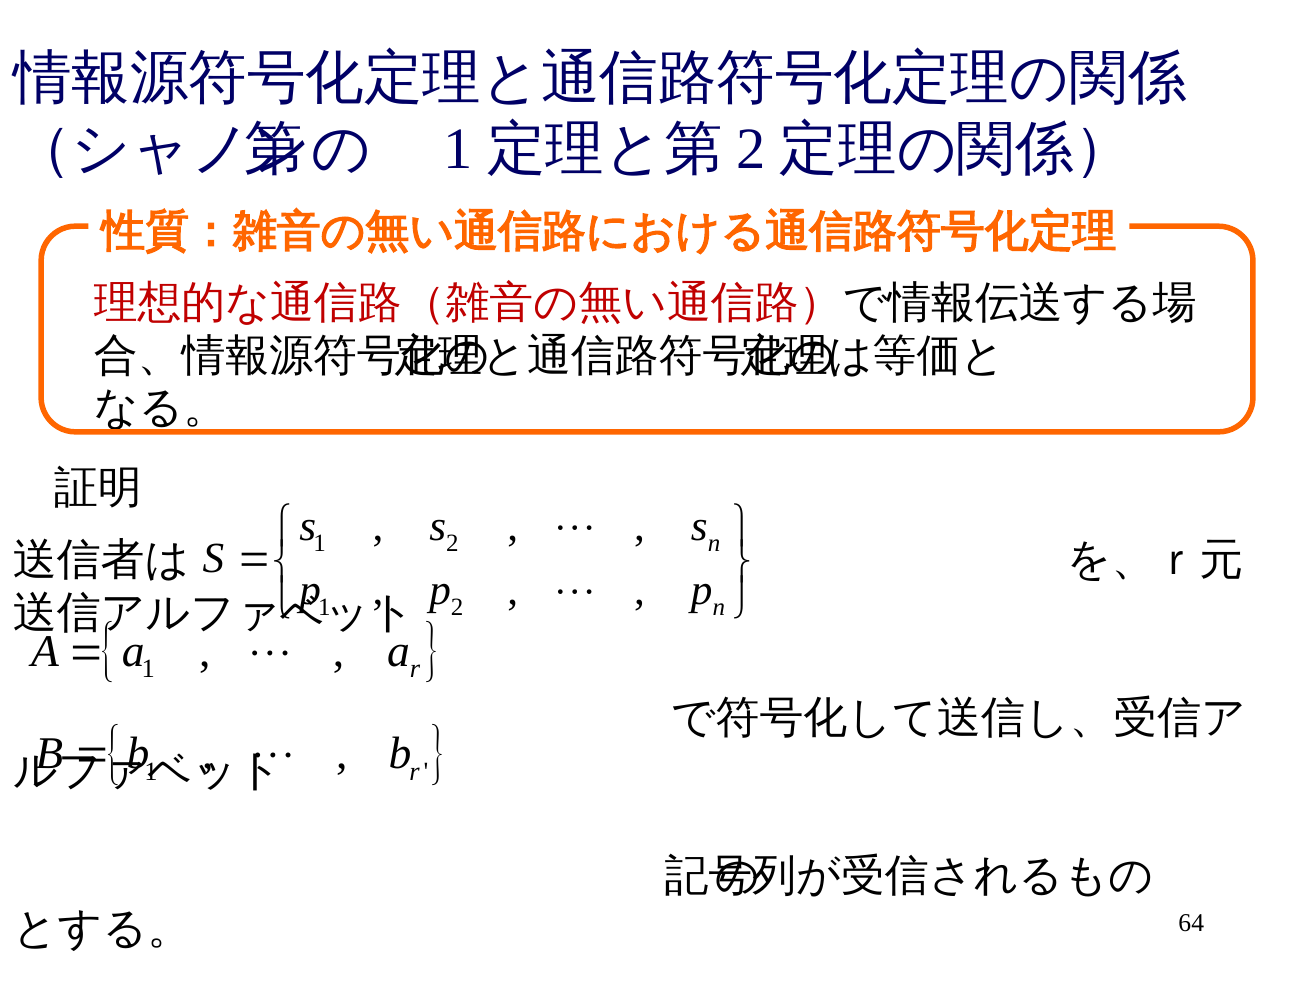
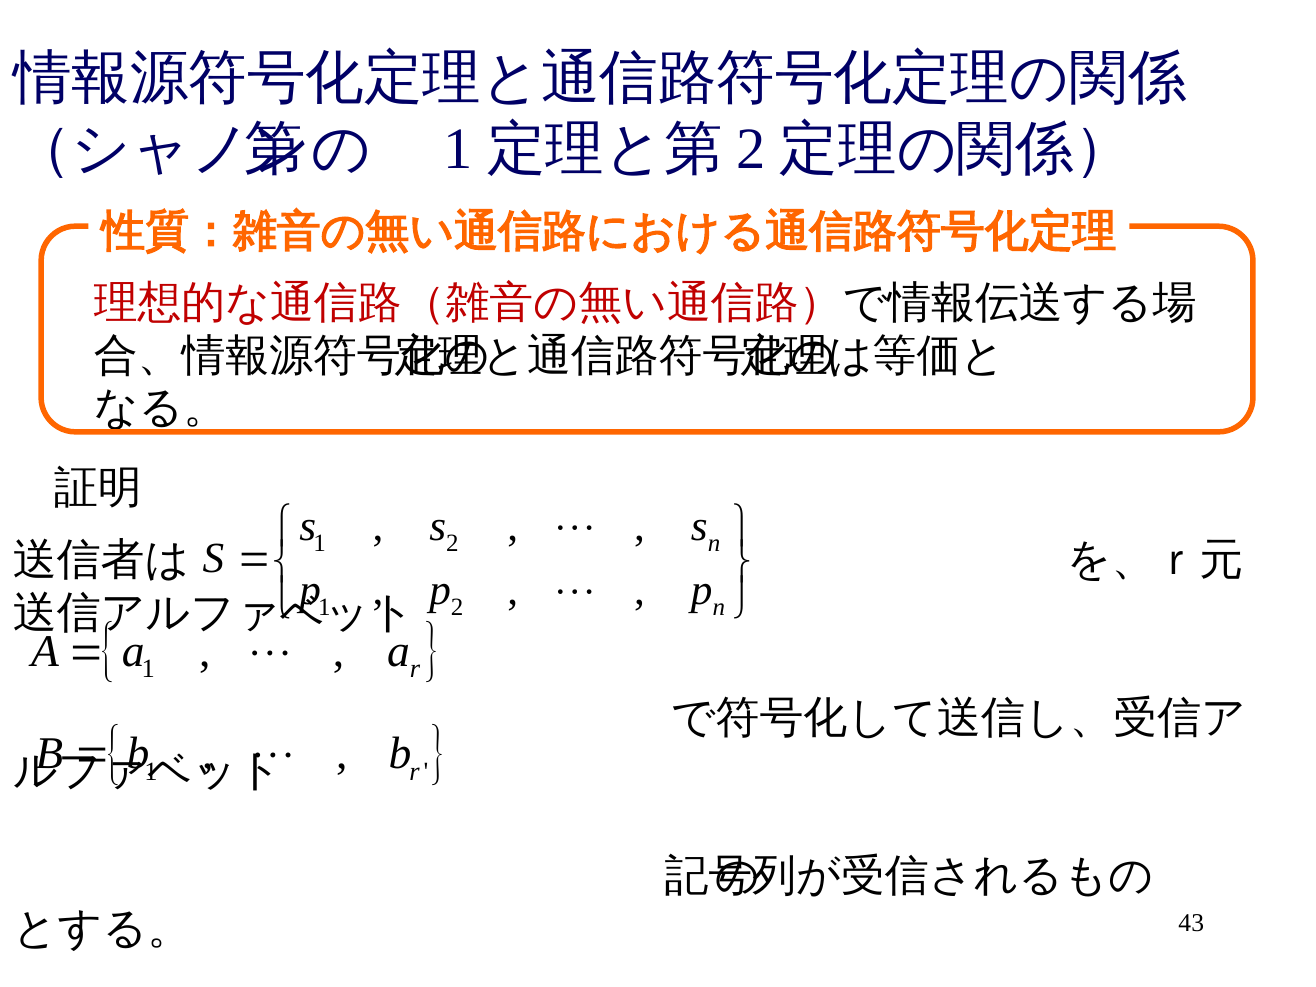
64: 64 -> 43
